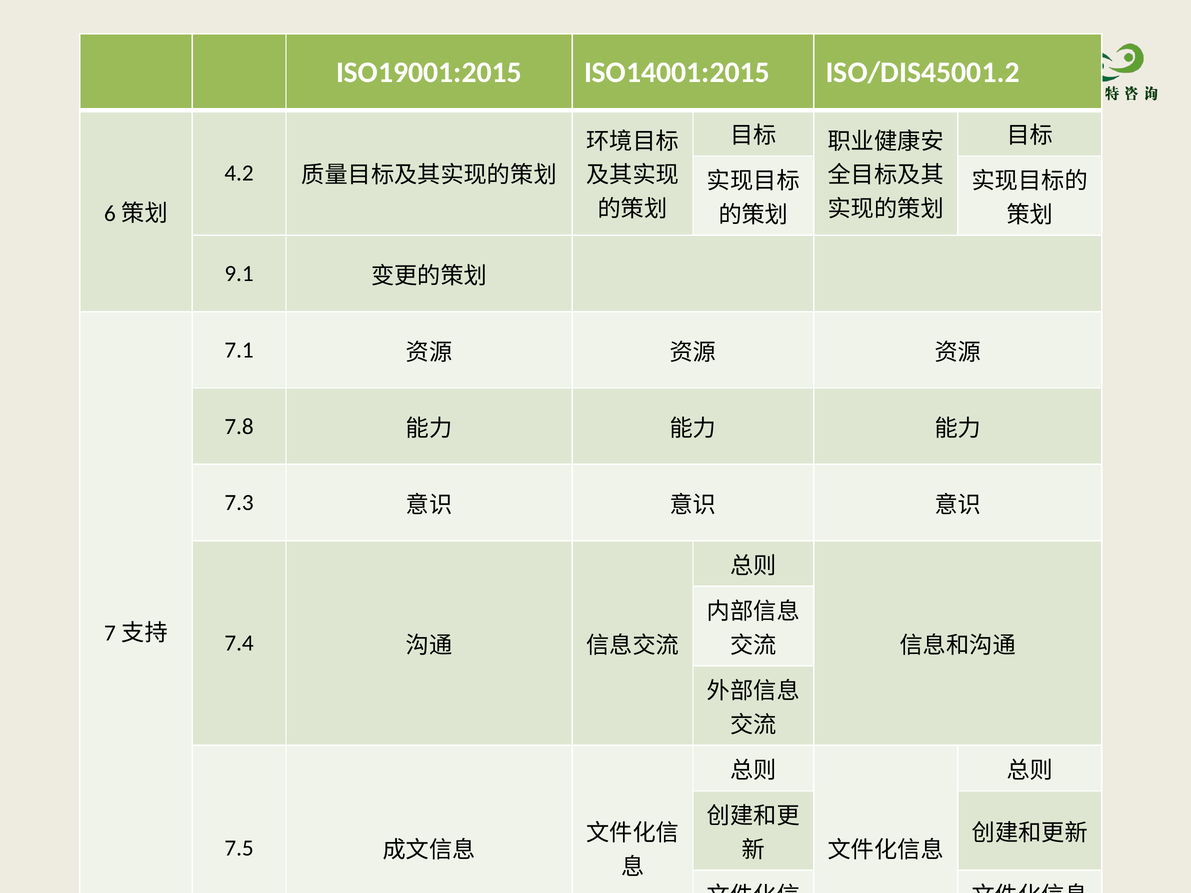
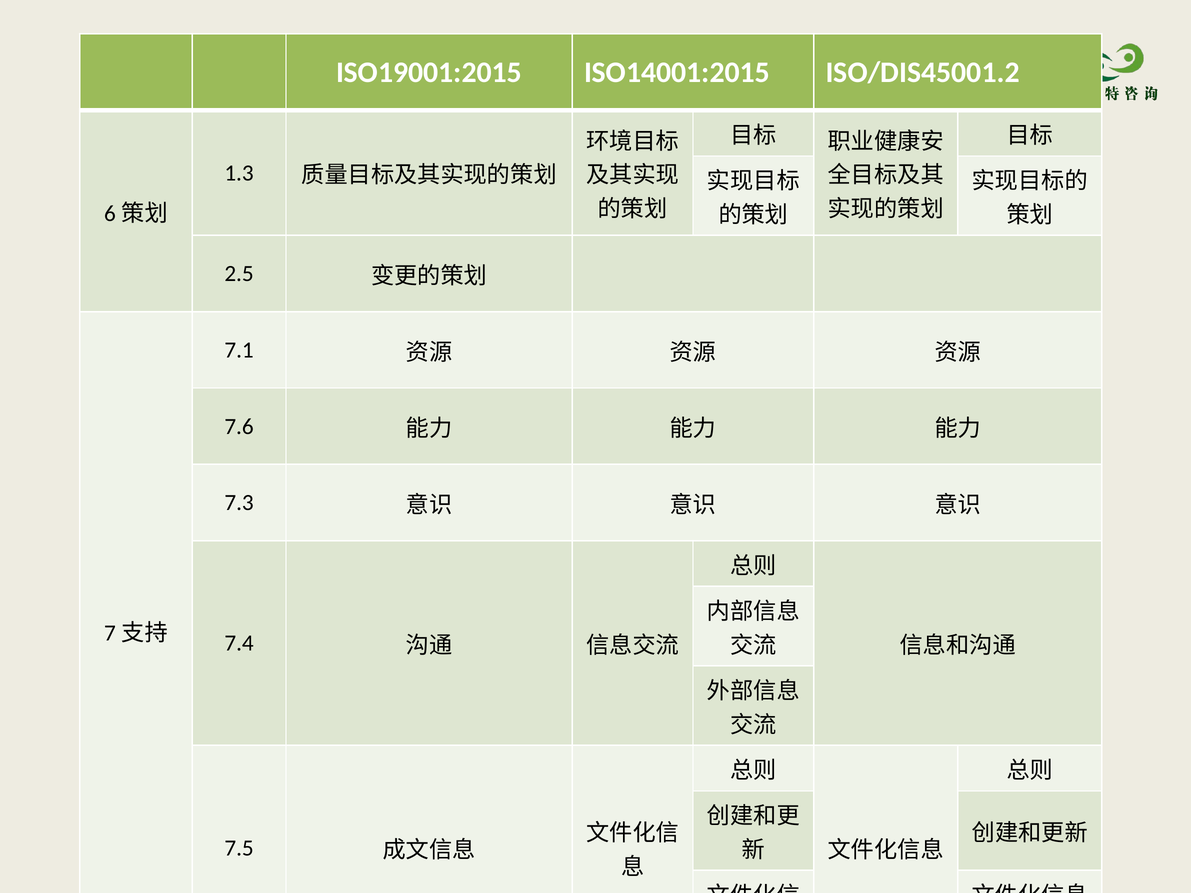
4.2: 4.2 -> 1.3
9.1: 9.1 -> 2.5
7.8: 7.8 -> 7.6
